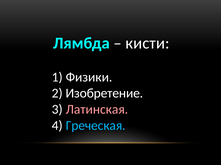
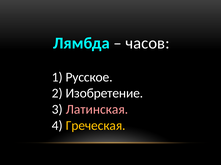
кисти: кисти -> часов
Физики: Физики -> Русское
Греческая colour: light blue -> yellow
